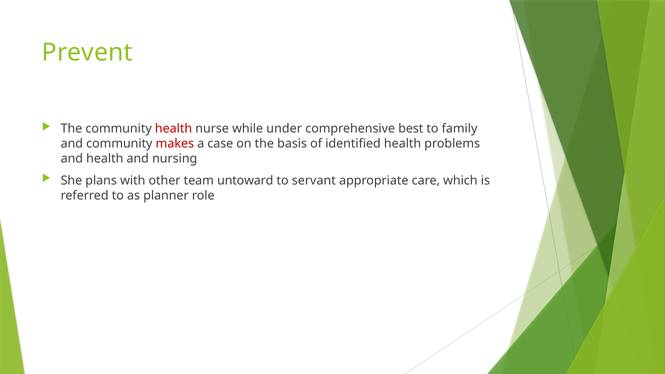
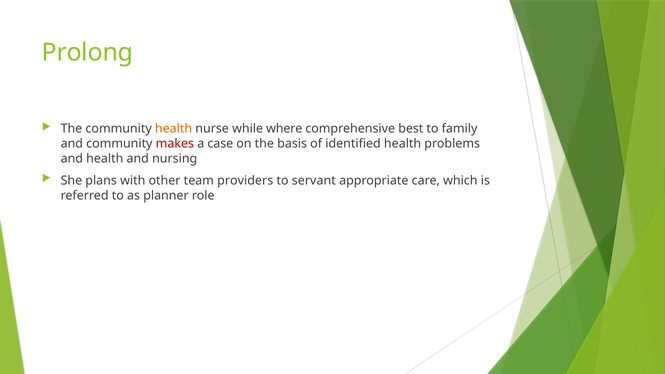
Prevent: Prevent -> Prolong
health at (174, 129) colour: red -> orange
under: under -> where
untoward: untoward -> providers
